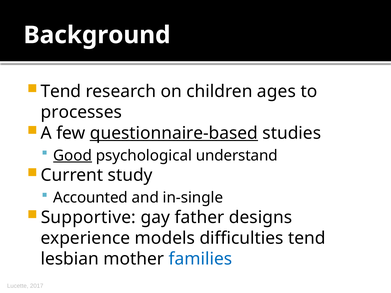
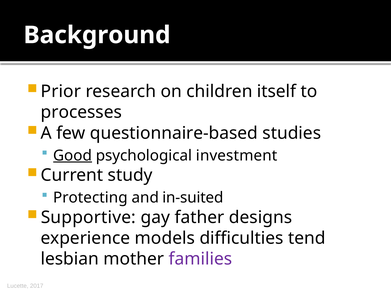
Tend at (61, 91): Tend -> Prior
ages: ages -> itself
questionnaire-based underline: present -> none
understand: understand -> investment
Accounted: Accounted -> Protecting
in-single: in-single -> in-suited
families colour: blue -> purple
